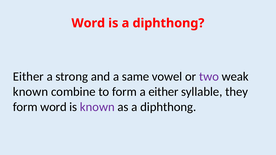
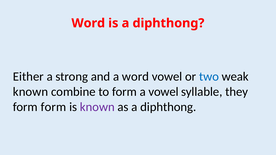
a same: same -> word
two colour: purple -> blue
a either: either -> vowel
form word: word -> form
